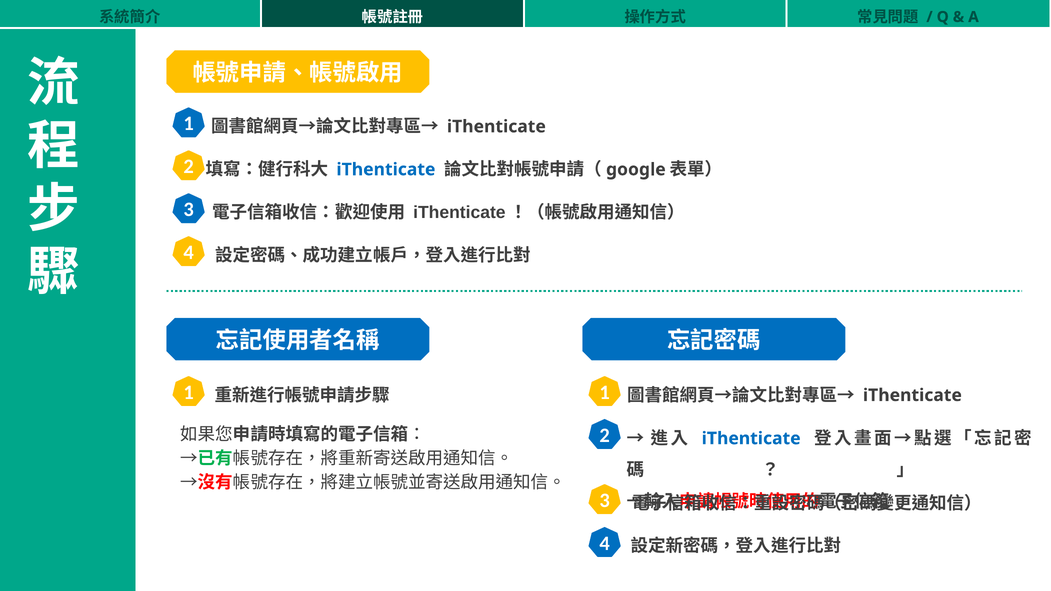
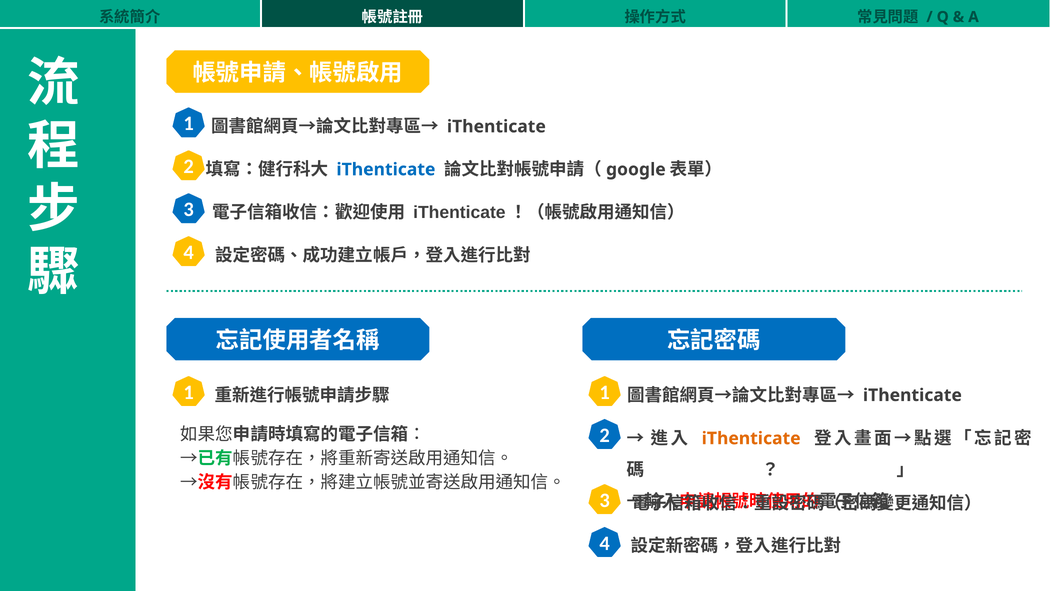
iThenticate at (751, 439) colour: blue -> orange
